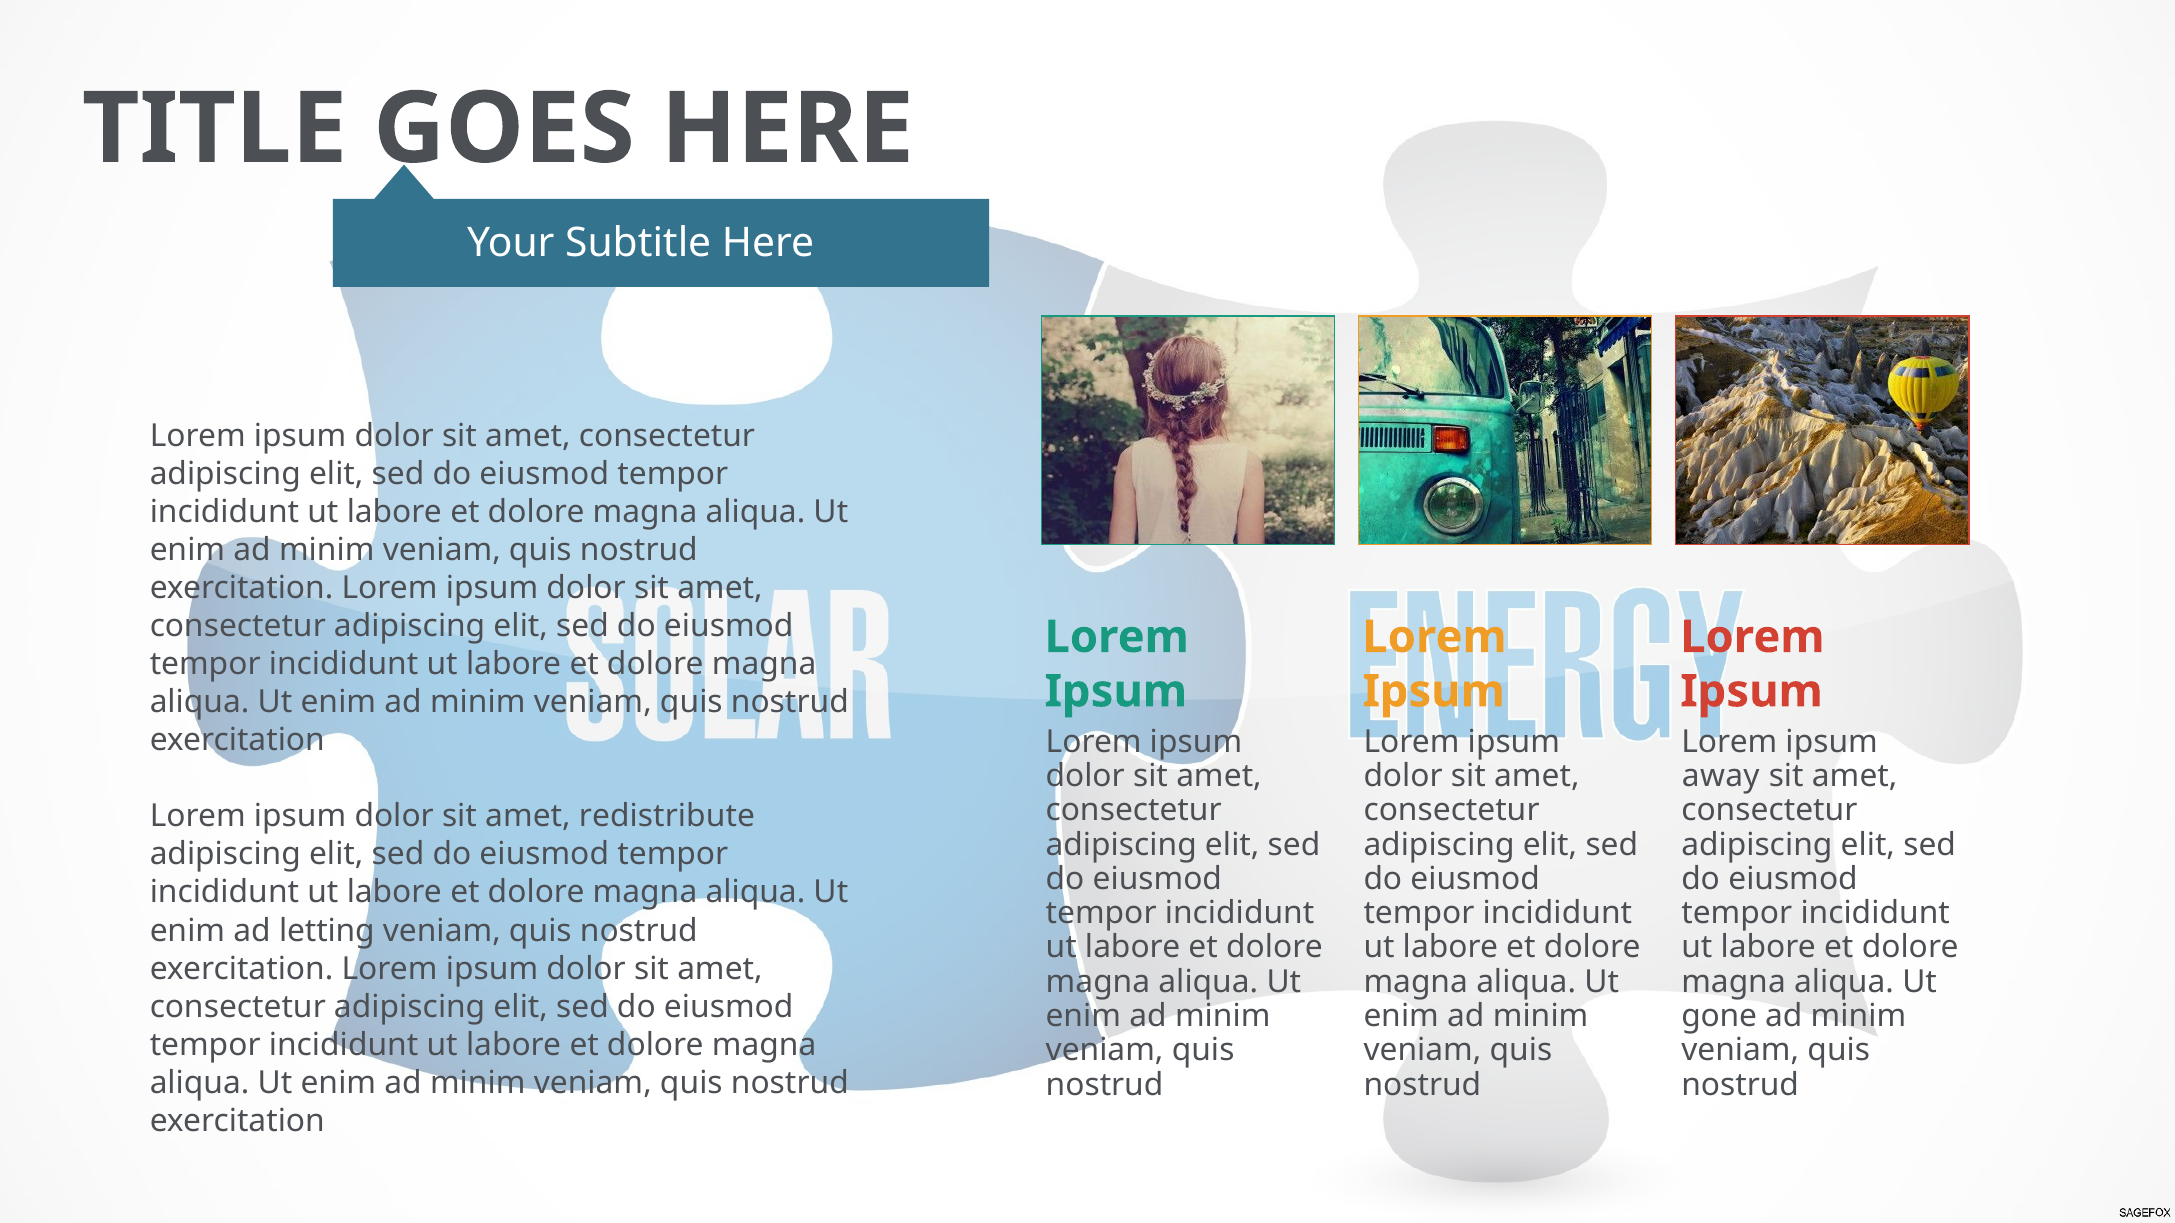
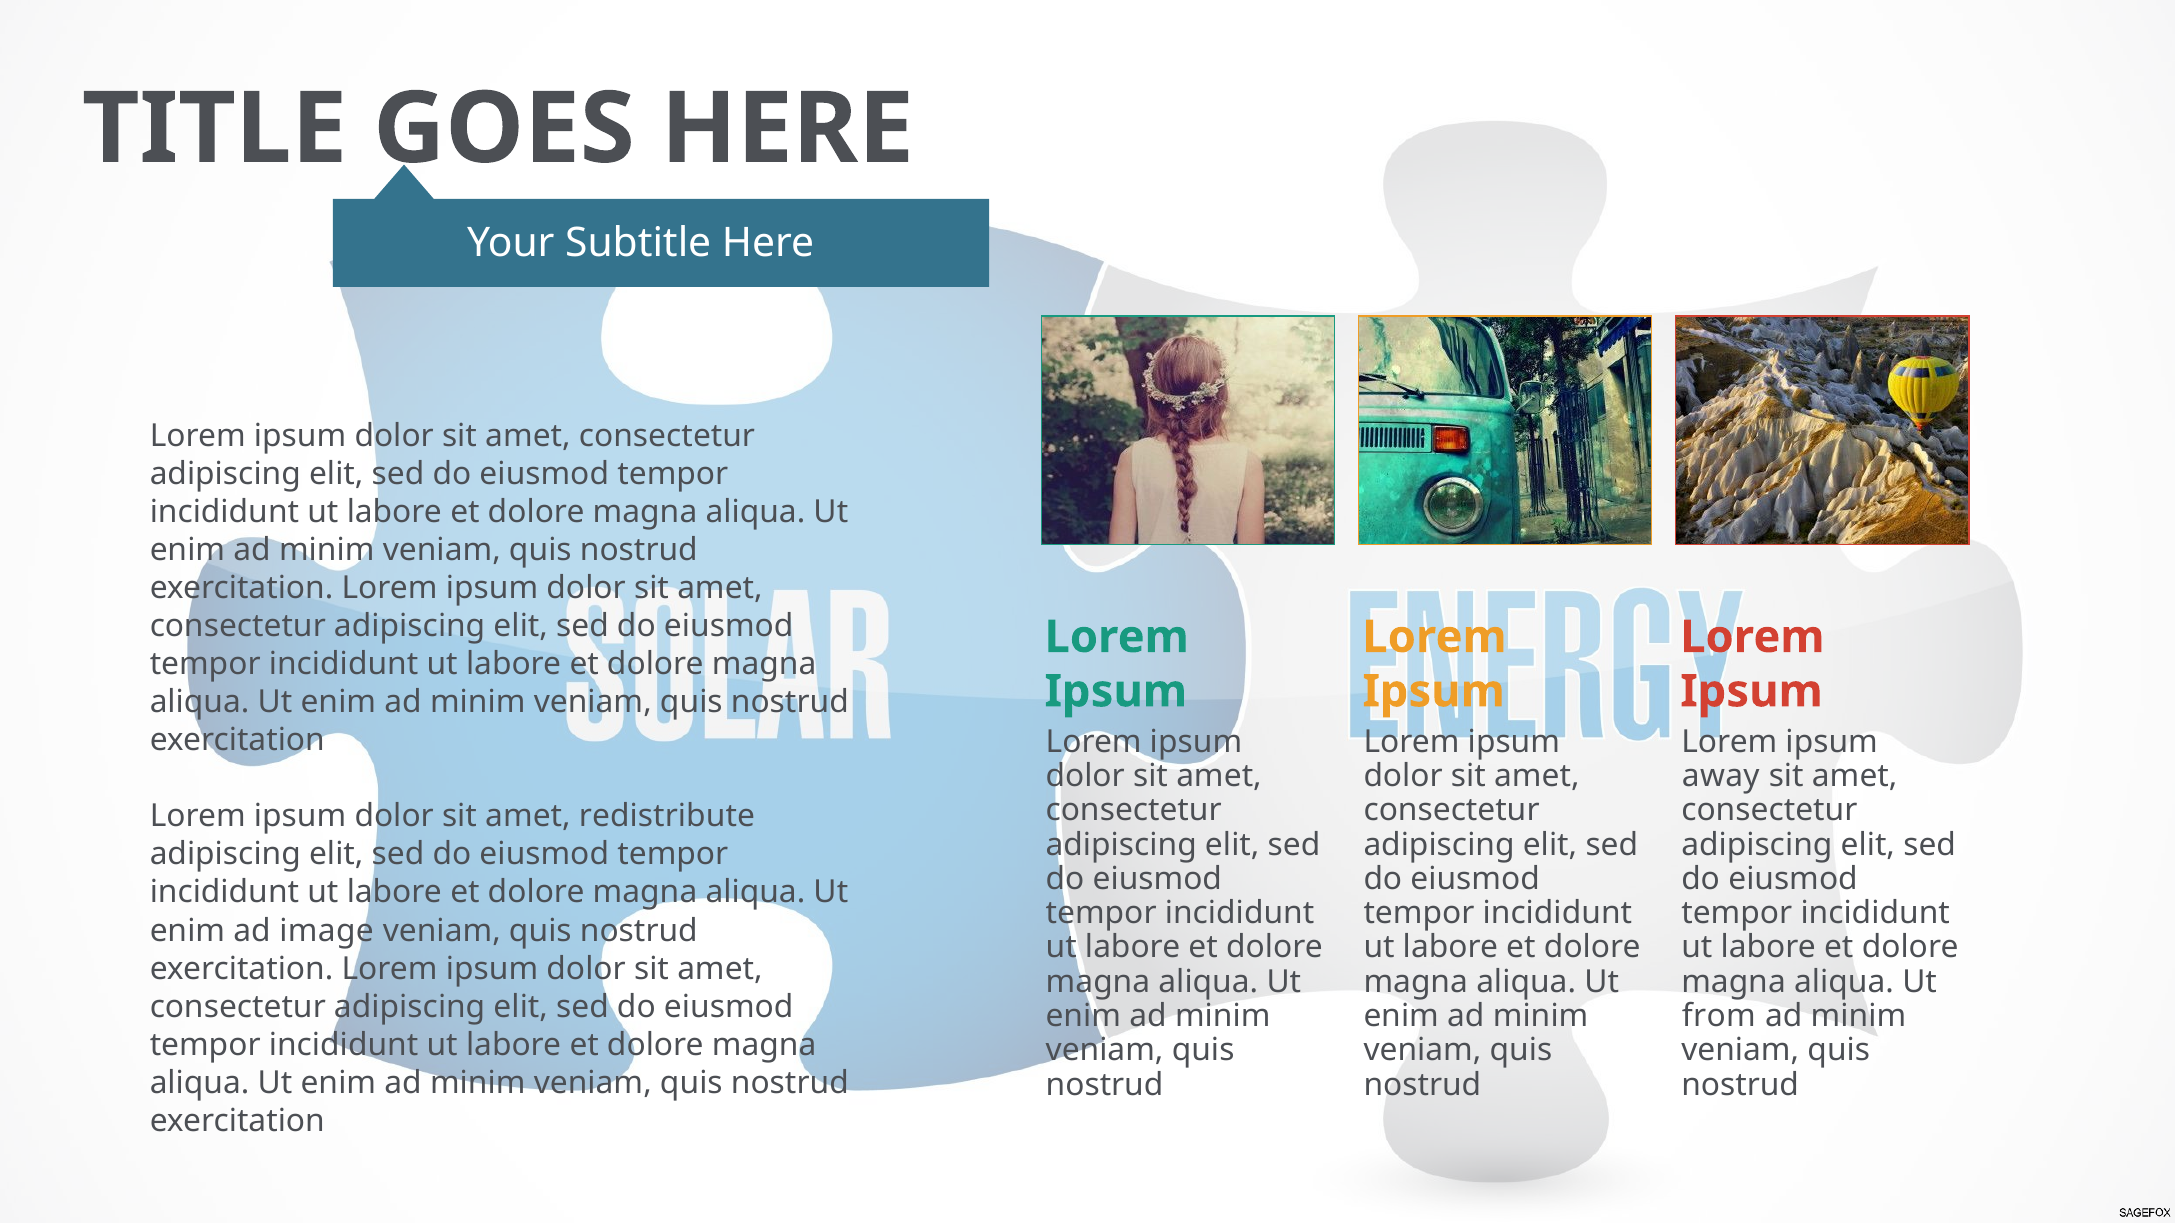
letting: letting -> image
gone: gone -> from
